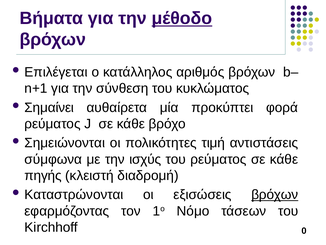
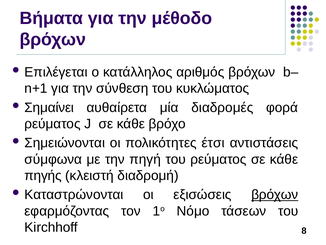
μέθοδο underline: present -> none
προκύπτει: προκύπτει -> διαδρομές
τιμή: τιμή -> έτσι
ισχύς: ισχύς -> πηγή
0: 0 -> 8
